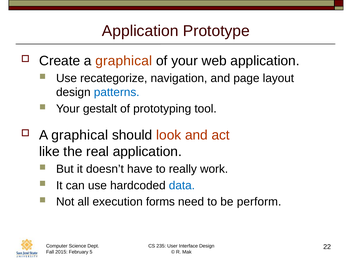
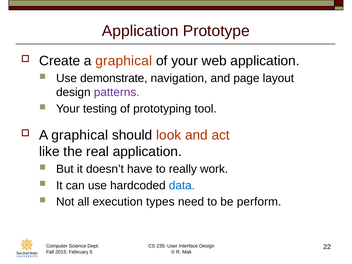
recategorize: recategorize -> demonstrate
patterns colour: blue -> purple
gestalt: gestalt -> testing
forms: forms -> types
